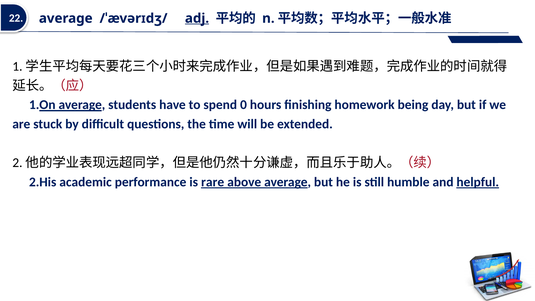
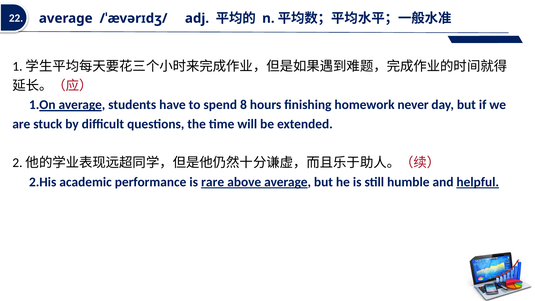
adj underline: present -> none
0: 0 -> 8
being: being -> never
